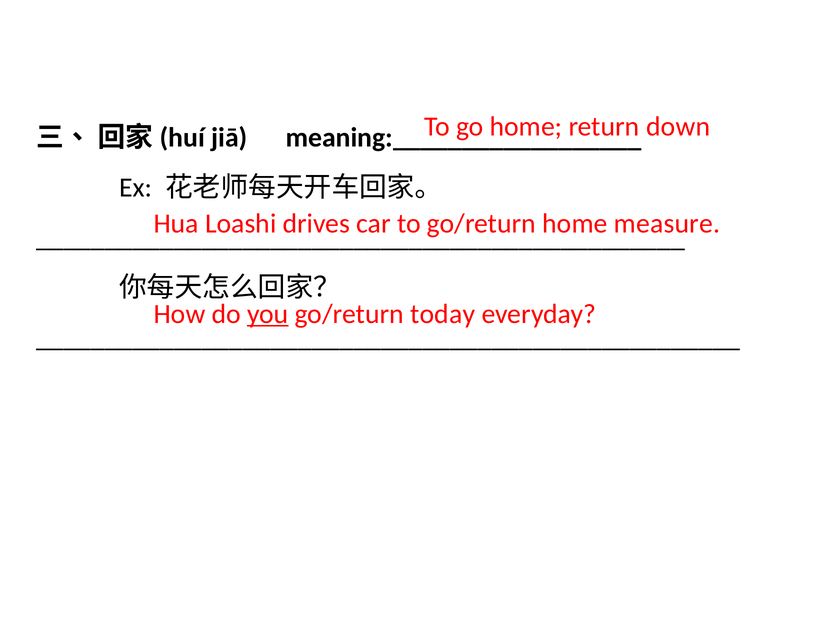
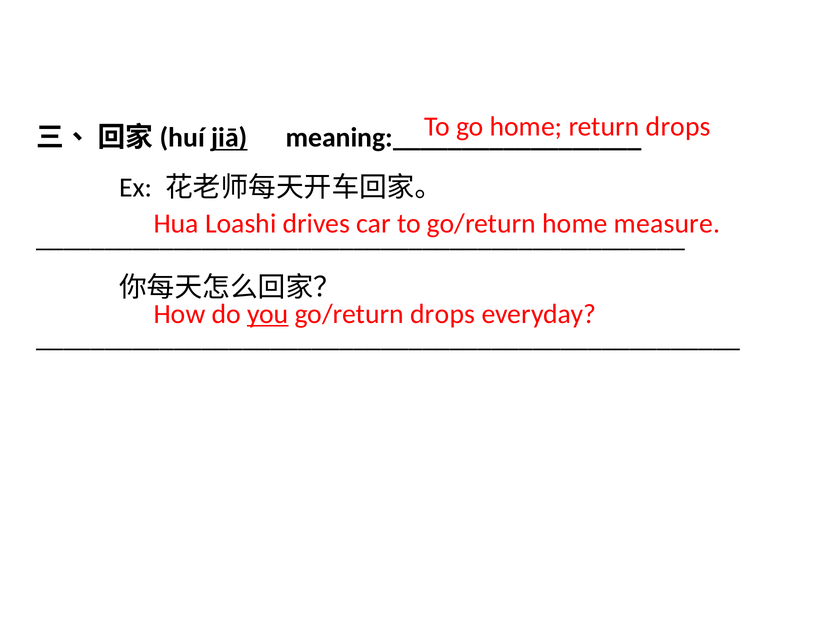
down at (678, 127): down -> drops
jiā underline: none -> present
go/return today: today -> drops
